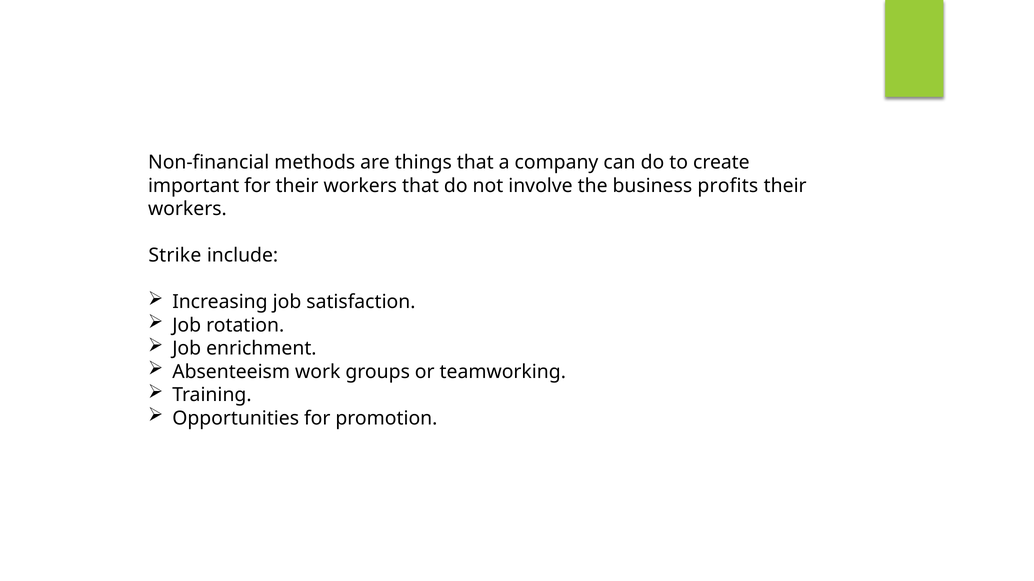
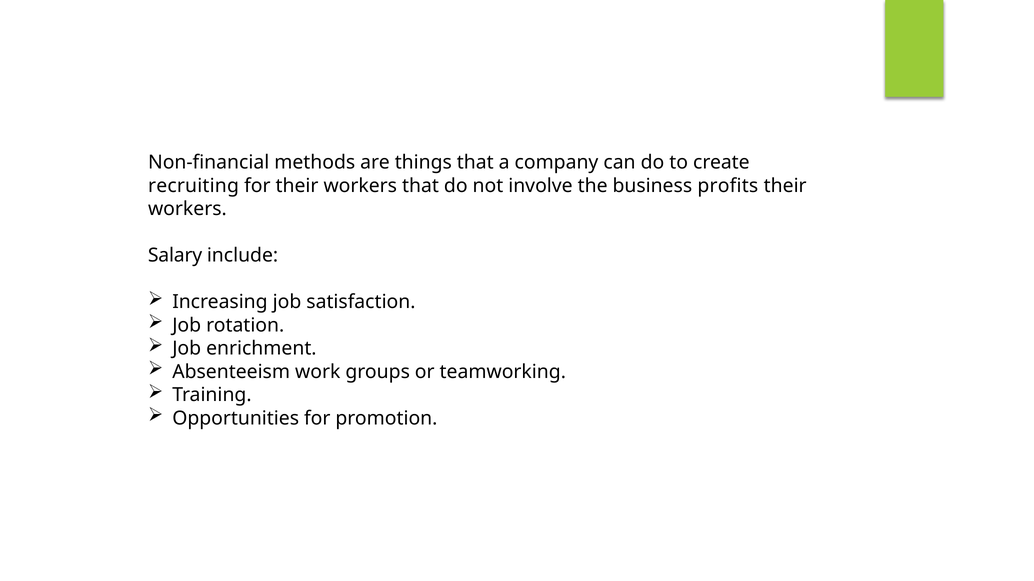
important: important -> recruiting
Strike: Strike -> Salary
